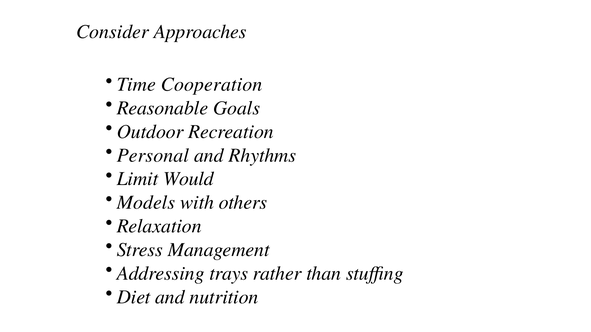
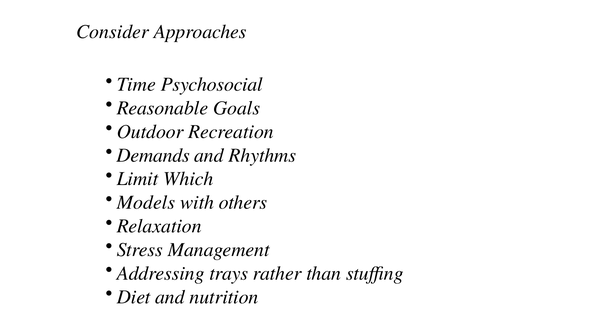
Cooperation: Cooperation -> Psychosocial
Personal: Personal -> Demands
Would: Would -> Which
